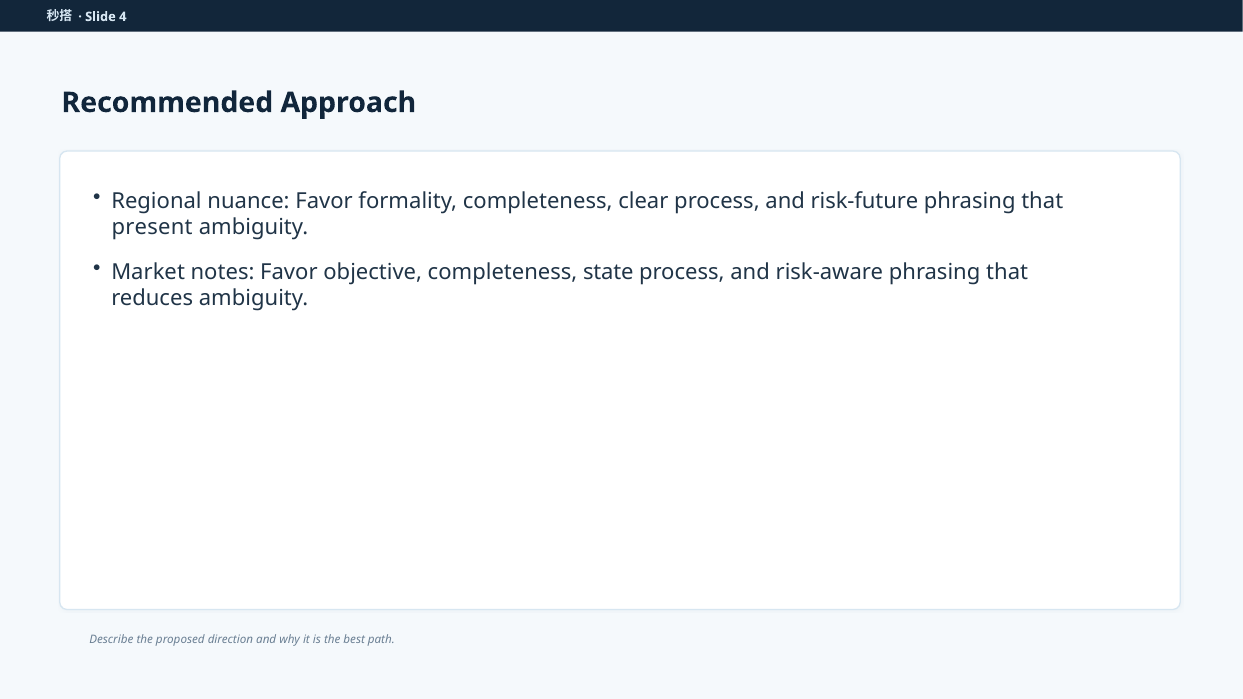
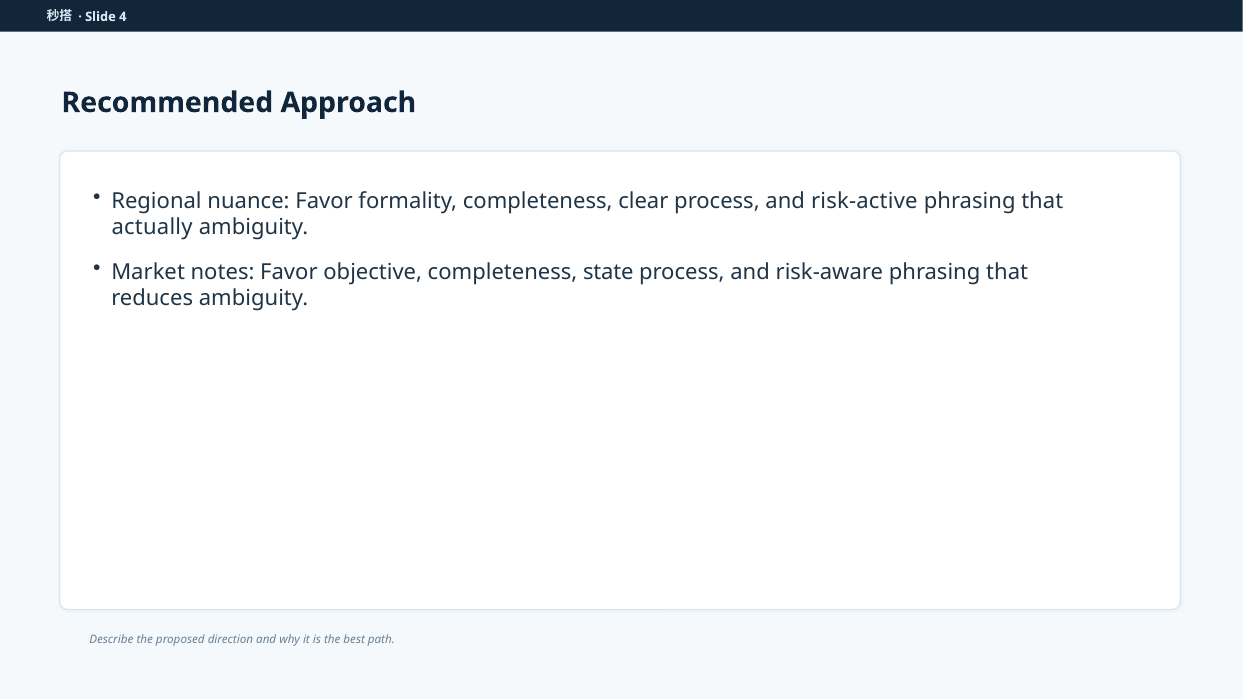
risk-future: risk-future -> risk-active
present: present -> actually
